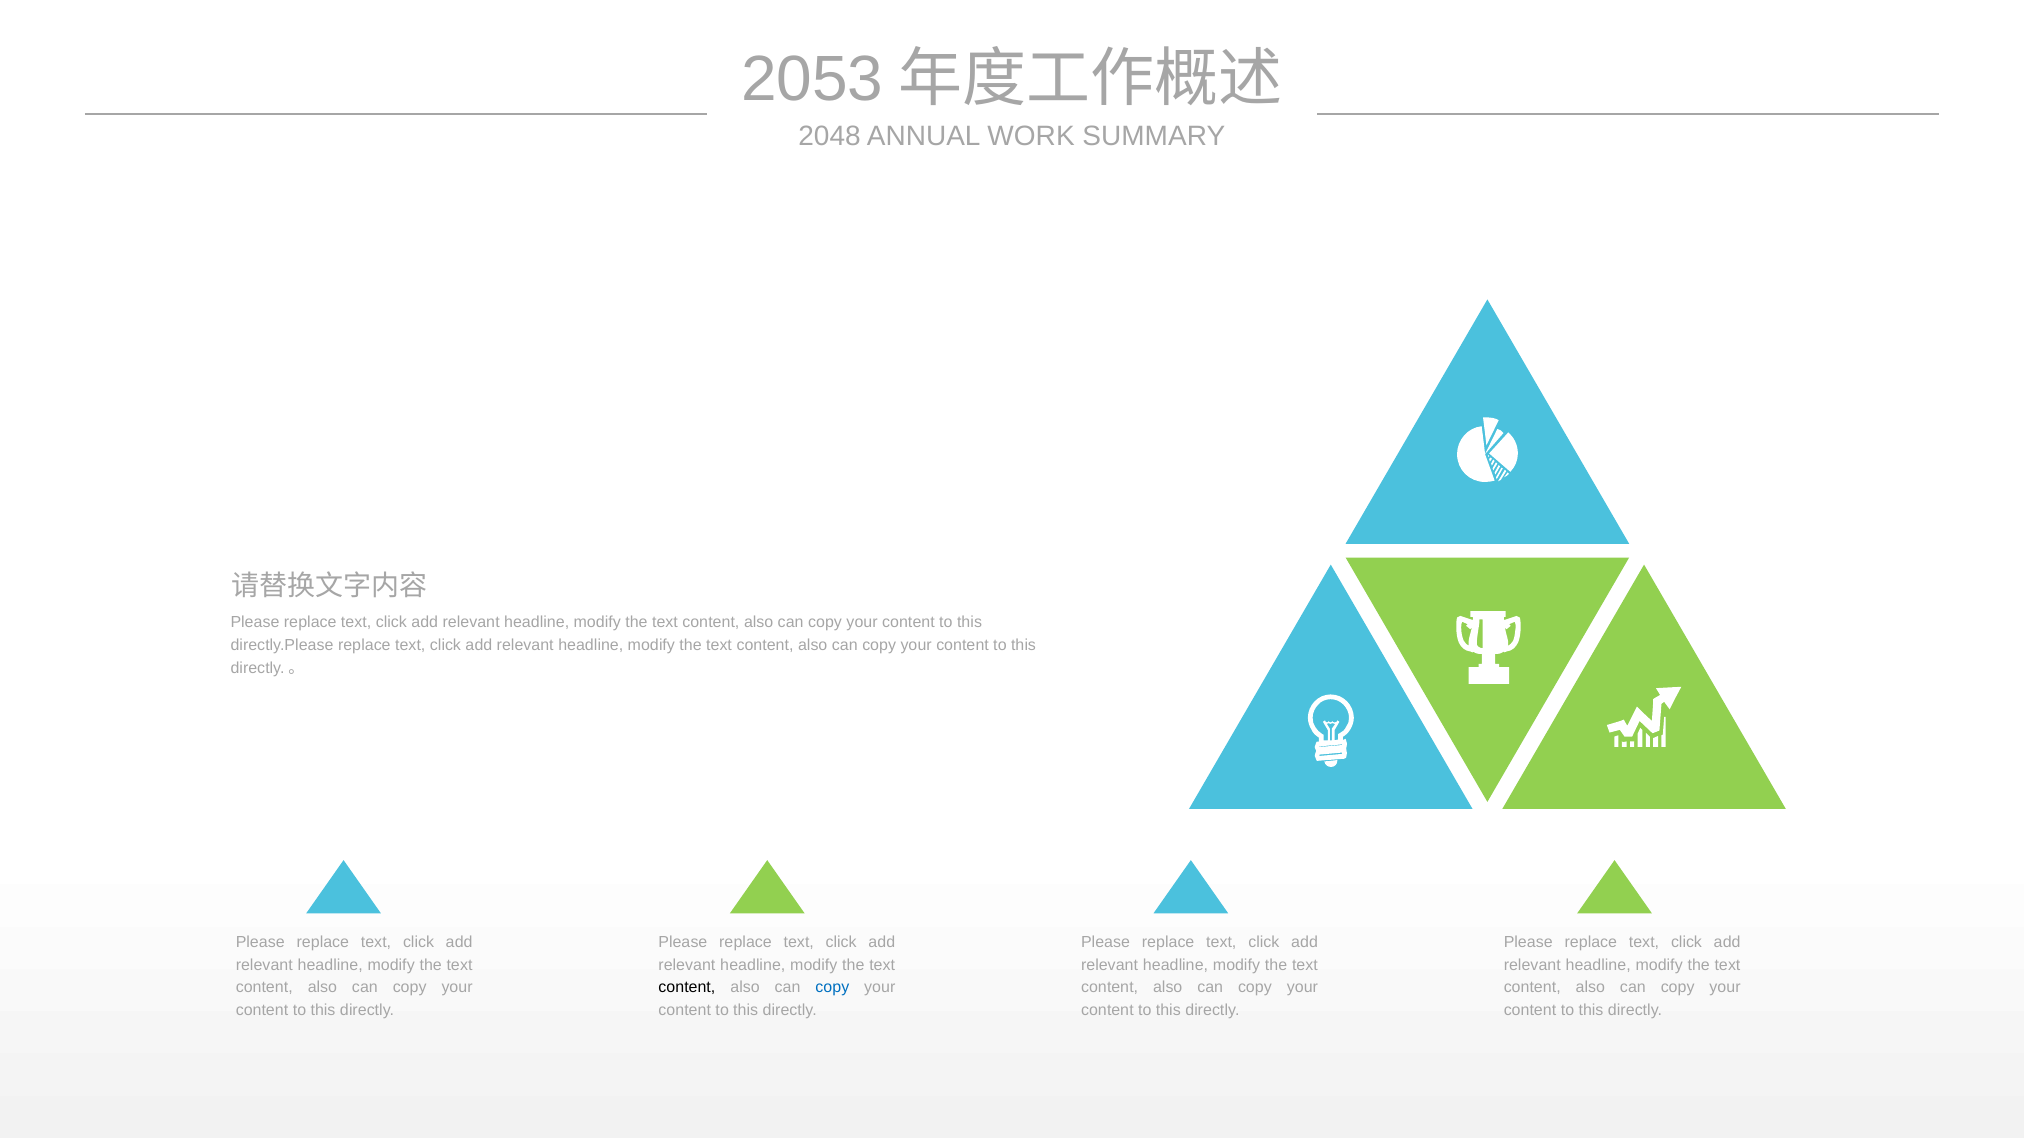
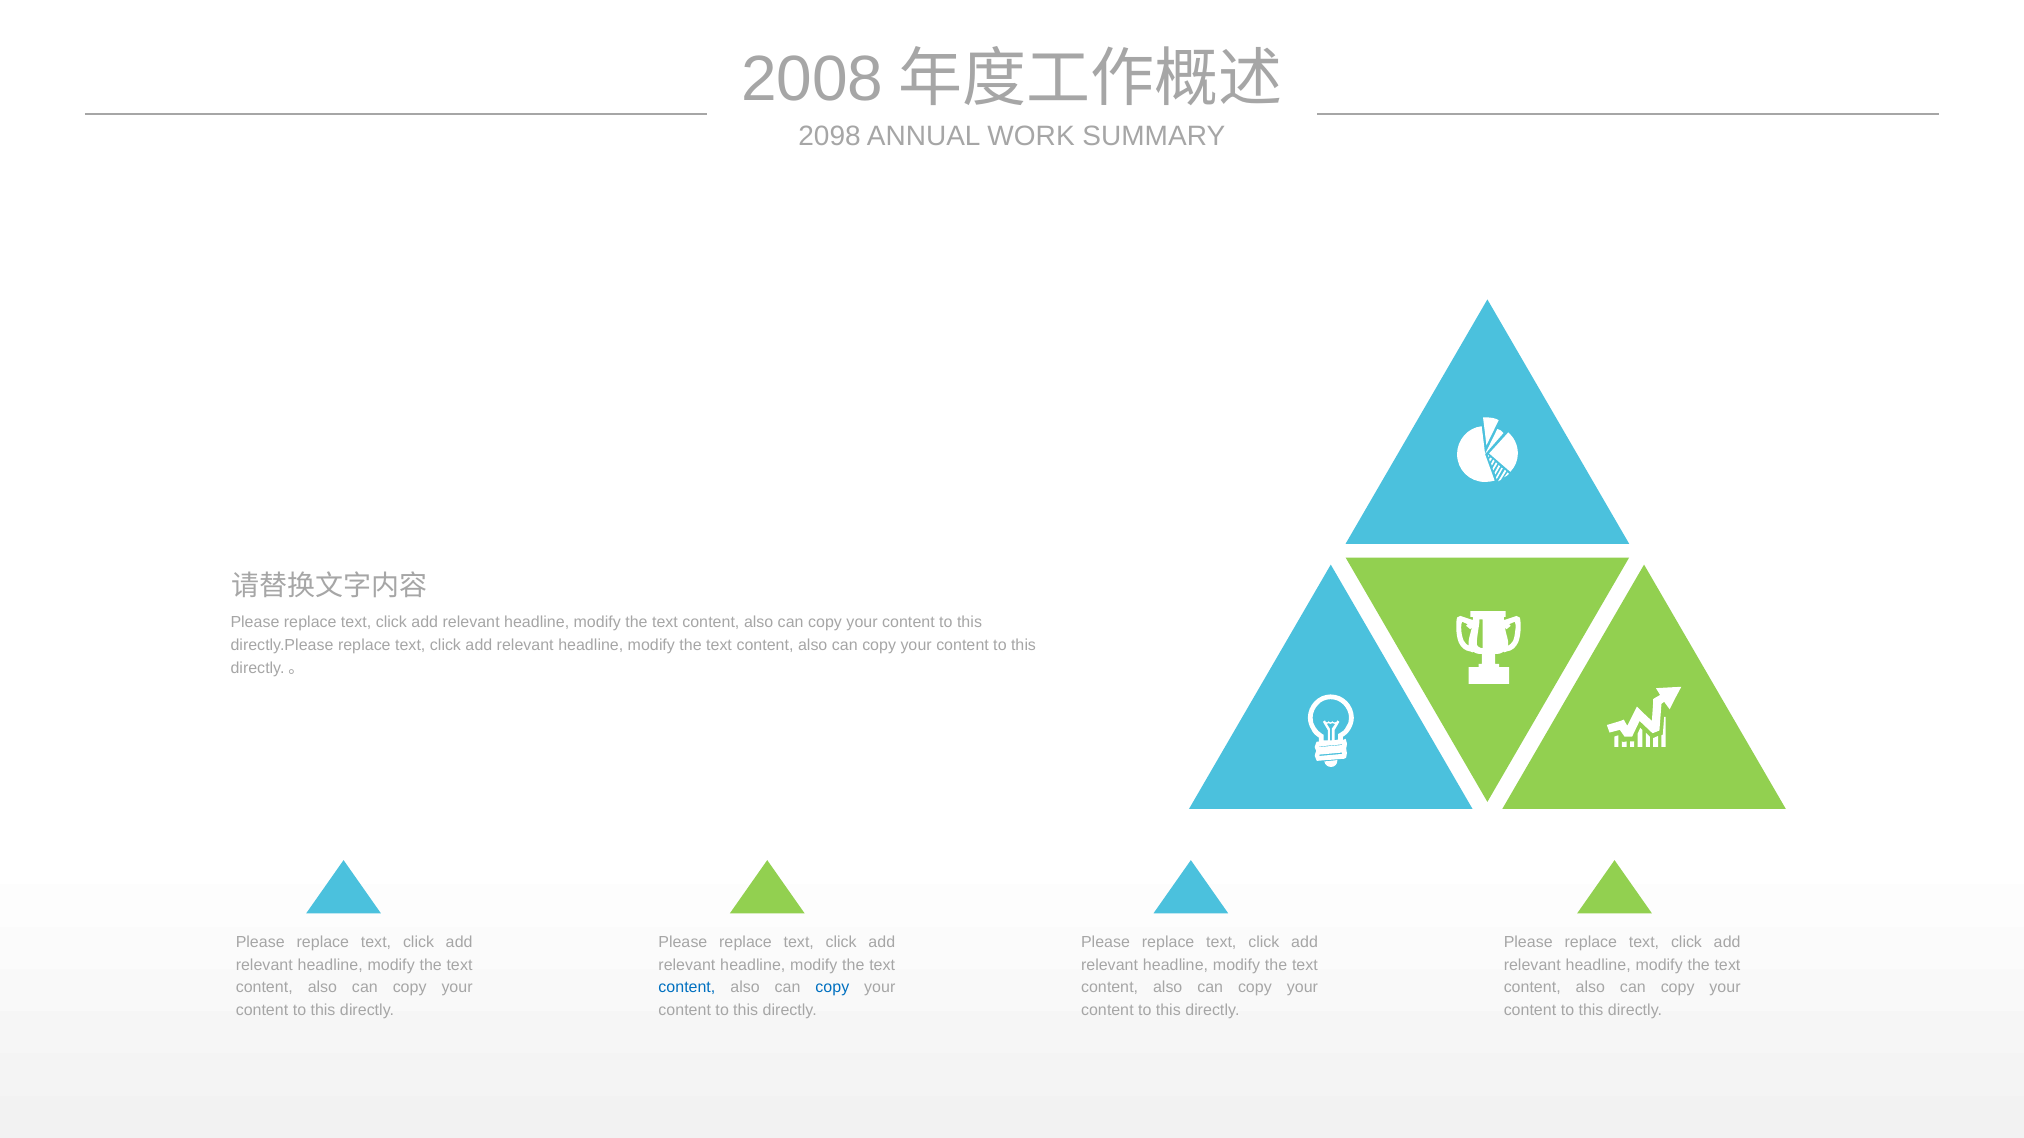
2053: 2053 -> 2008
2048: 2048 -> 2098
content at (687, 988) colour: black -> blue
